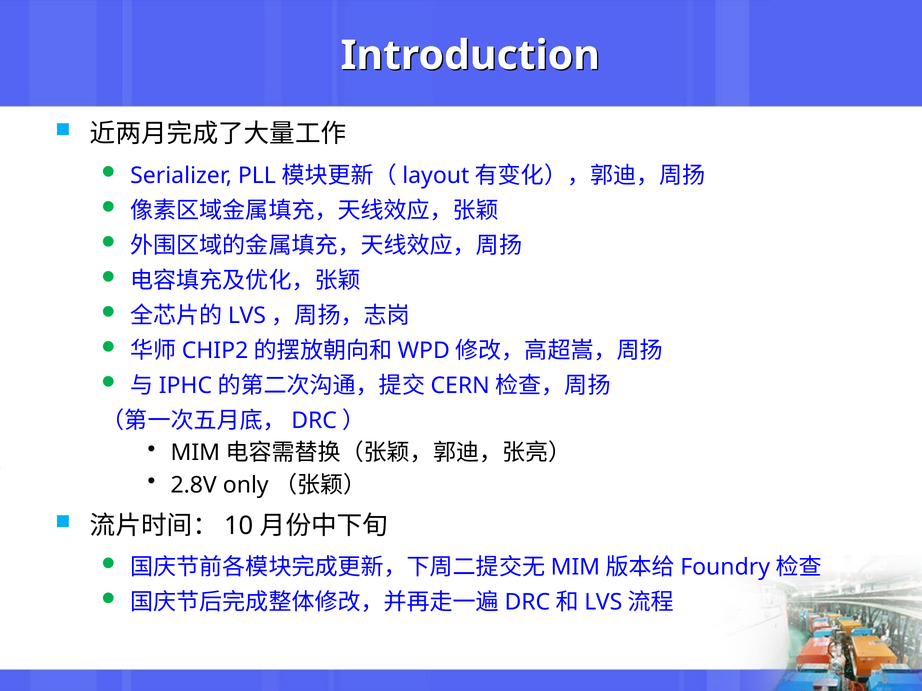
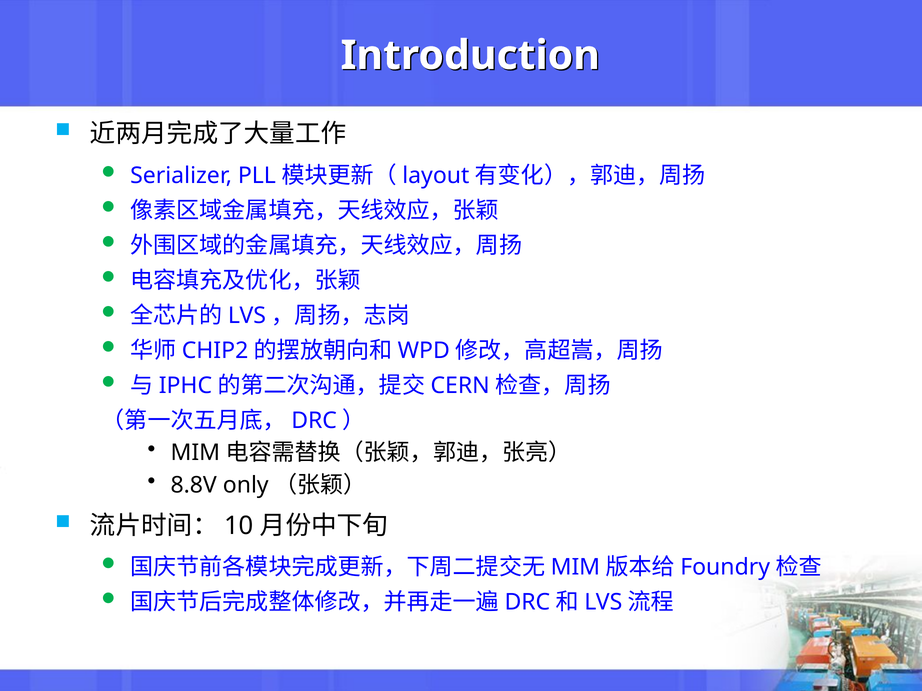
2.8V: 2.8V -> 8.8V
